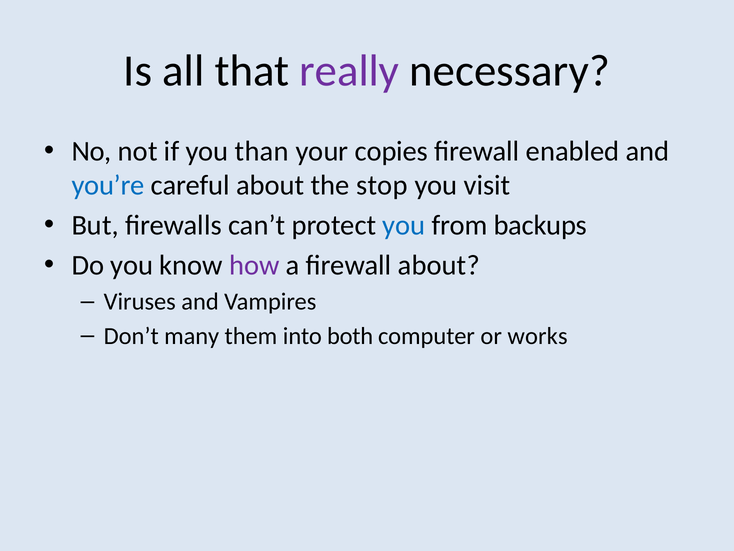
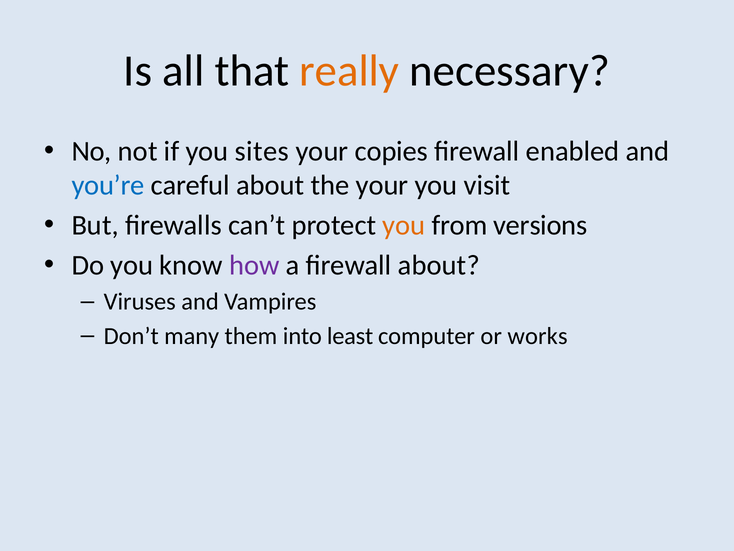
really colour: purple -> orange
than: than -> sites
the stop: stop -> your
you at (404, 225) colour: blue -> orange
backups: backups -> versions
both: both -> least
